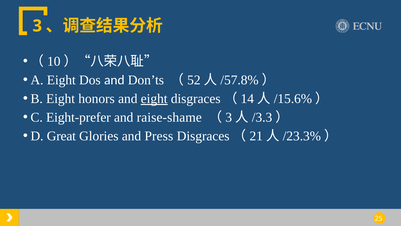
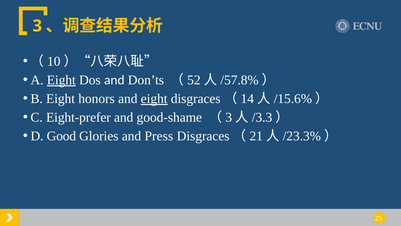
Eight at (61, 80) underline: none -> present
raise-shame: raise-shame -> good-shame
Great: Great -> Good
